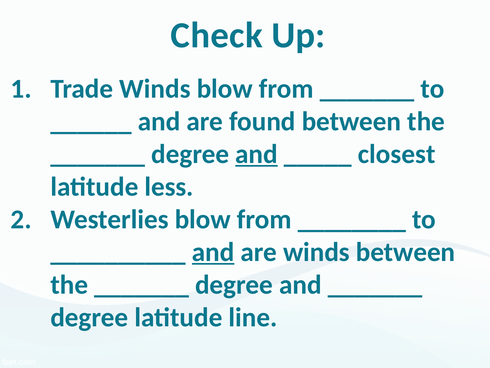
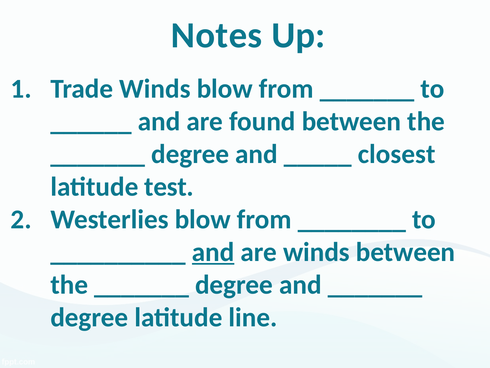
Check: Check -> Notes
and at (256, 154) underline: present -> none
less: less -> test
